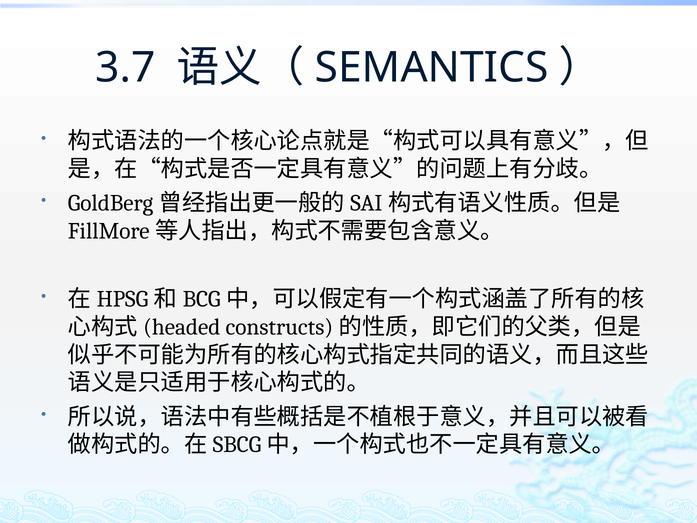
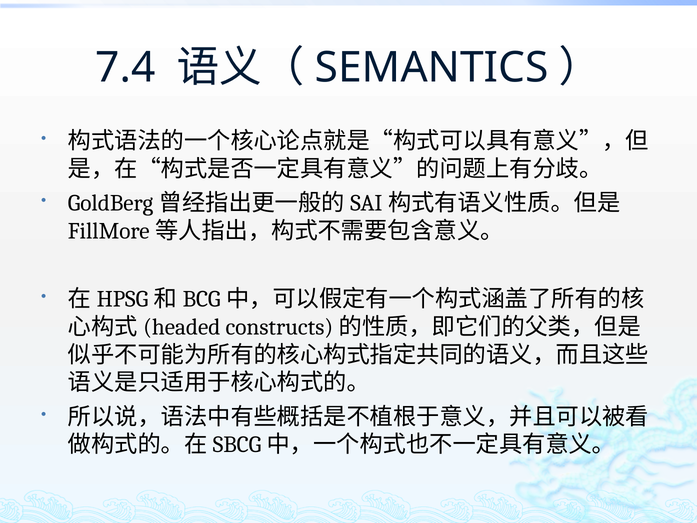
3.7: 3.7 -> 7.4
